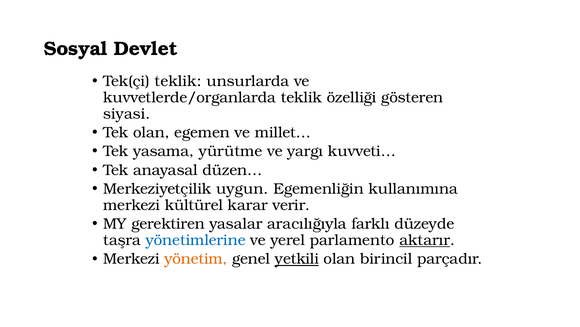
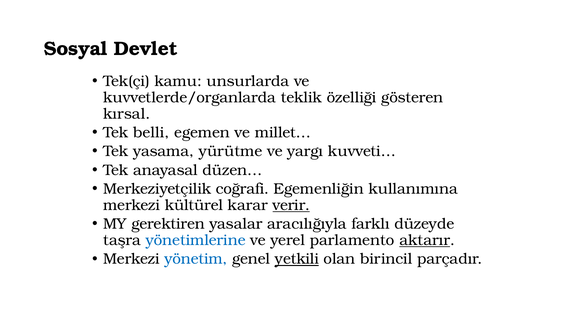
Tek(çi teklik: teklik -> kamu
siyasi: siyasi -> kırsal
Tek olan: olan -> belli
uygun: uygun -> coğrafi
verir underline: none -> present
yönetim colour: orange -> blue
